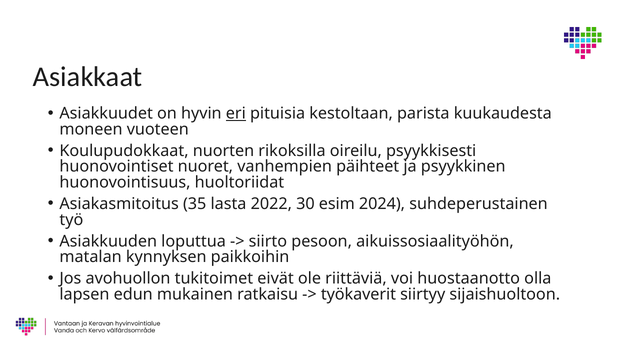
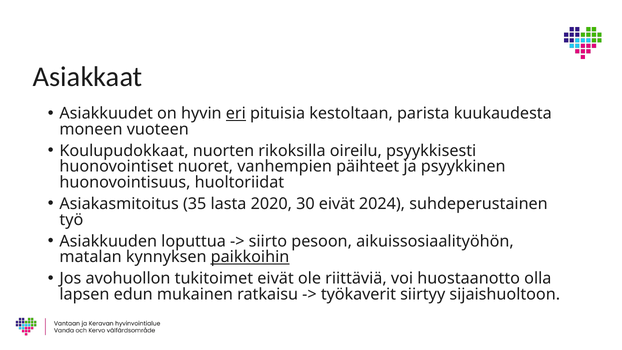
2022: 2022 -> 2020
30 esim: esim -> eivät
paikkoihin underline: none -> present
